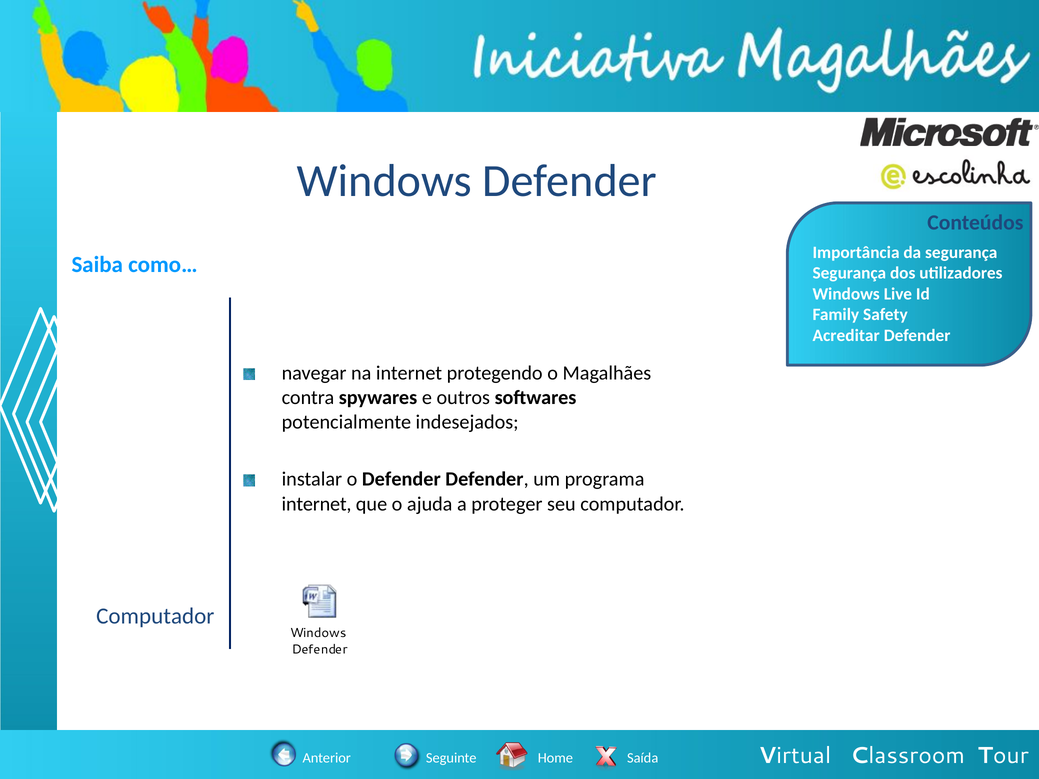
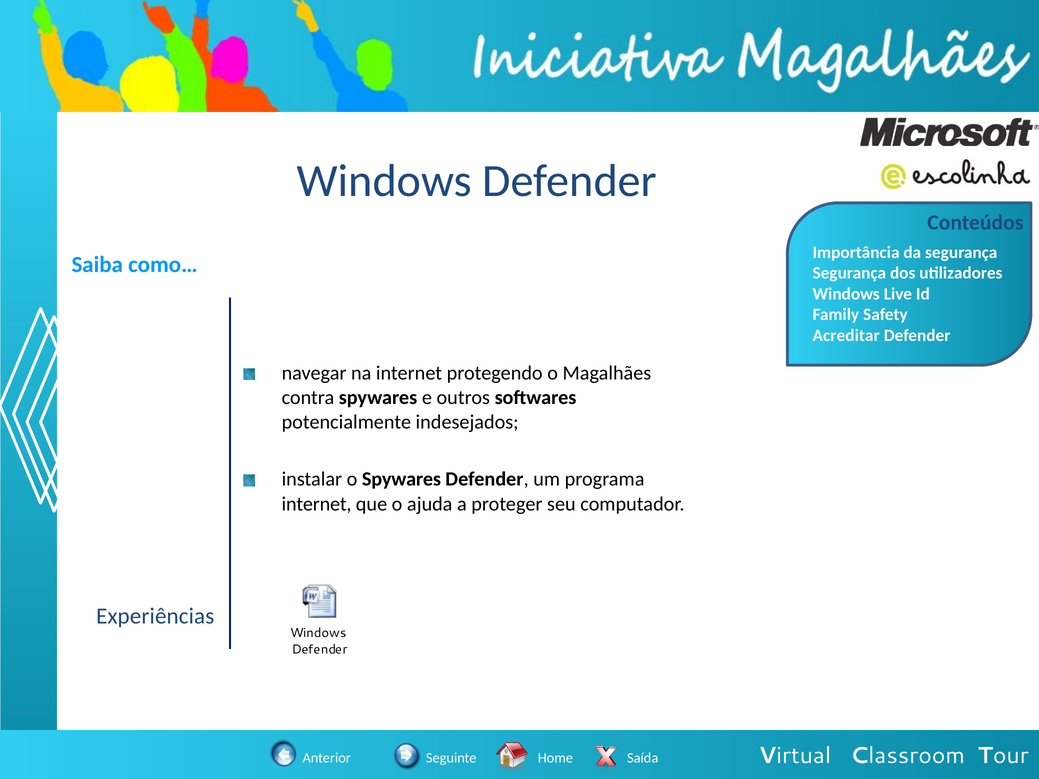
o Defender: Defender -> Spywares
Computador at (155, 617): Computador -> Experiências
